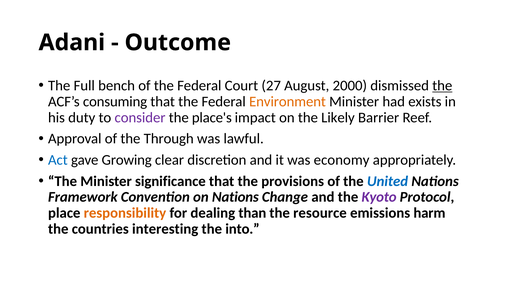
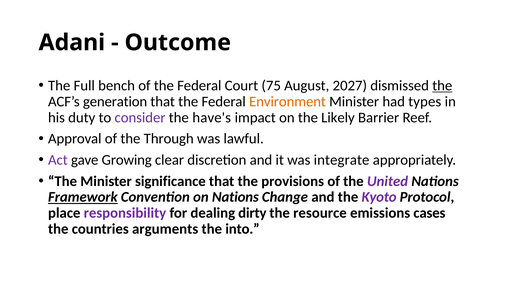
27: 27 -> 75
2000: 2000 -> 2027
consuming: consuming -> generation
exists: exists -> types
place's: place's -> have's
Act colour: blue -> purple
economy: economy -> integrate
United colour: blue -> purple
Framework underline: none -> present
responsibility colour: orange -> purple
than: than -> dirty
harm: harm -> cases
interesting: interesting -> arguments
